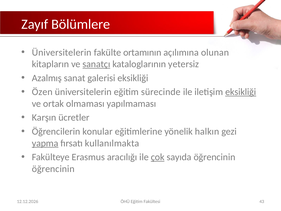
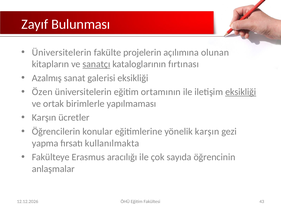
Bölümlere: Bölümlere -> Bulunması
ortamının: ortamının -> projelerin
yetersiz: yetersiz -> fırtınası
sürecinde: sürecinde -> ortamının
olmaması: olmaması -> birimlerle
yönelik halkın: halkın -> karşın
yapma underline: present -> none
çok underline: present -> none
öğrencinin at (53, 169): öğrencinin -> anlaşmalar
